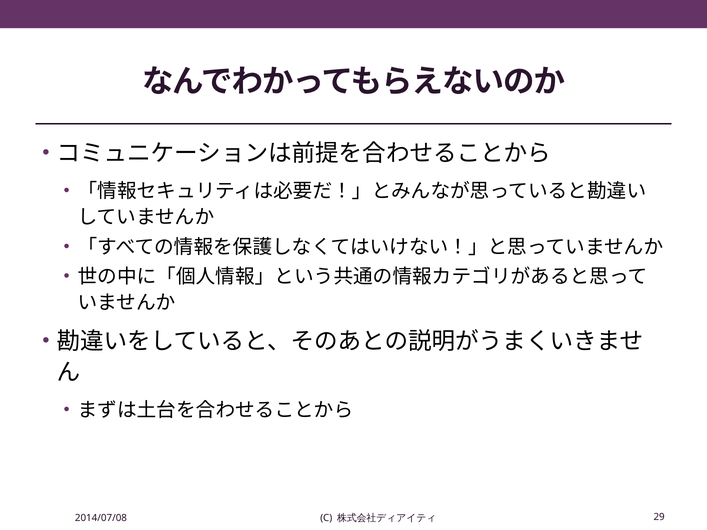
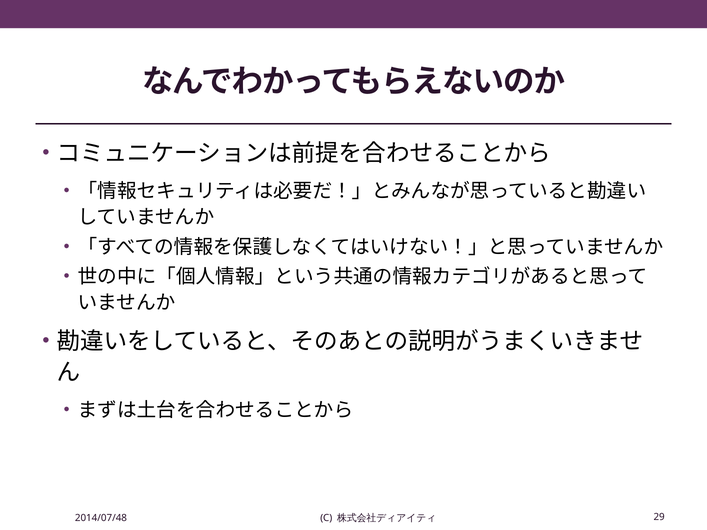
2014/07/08: 2014/07/08 -> 2014/07/48
